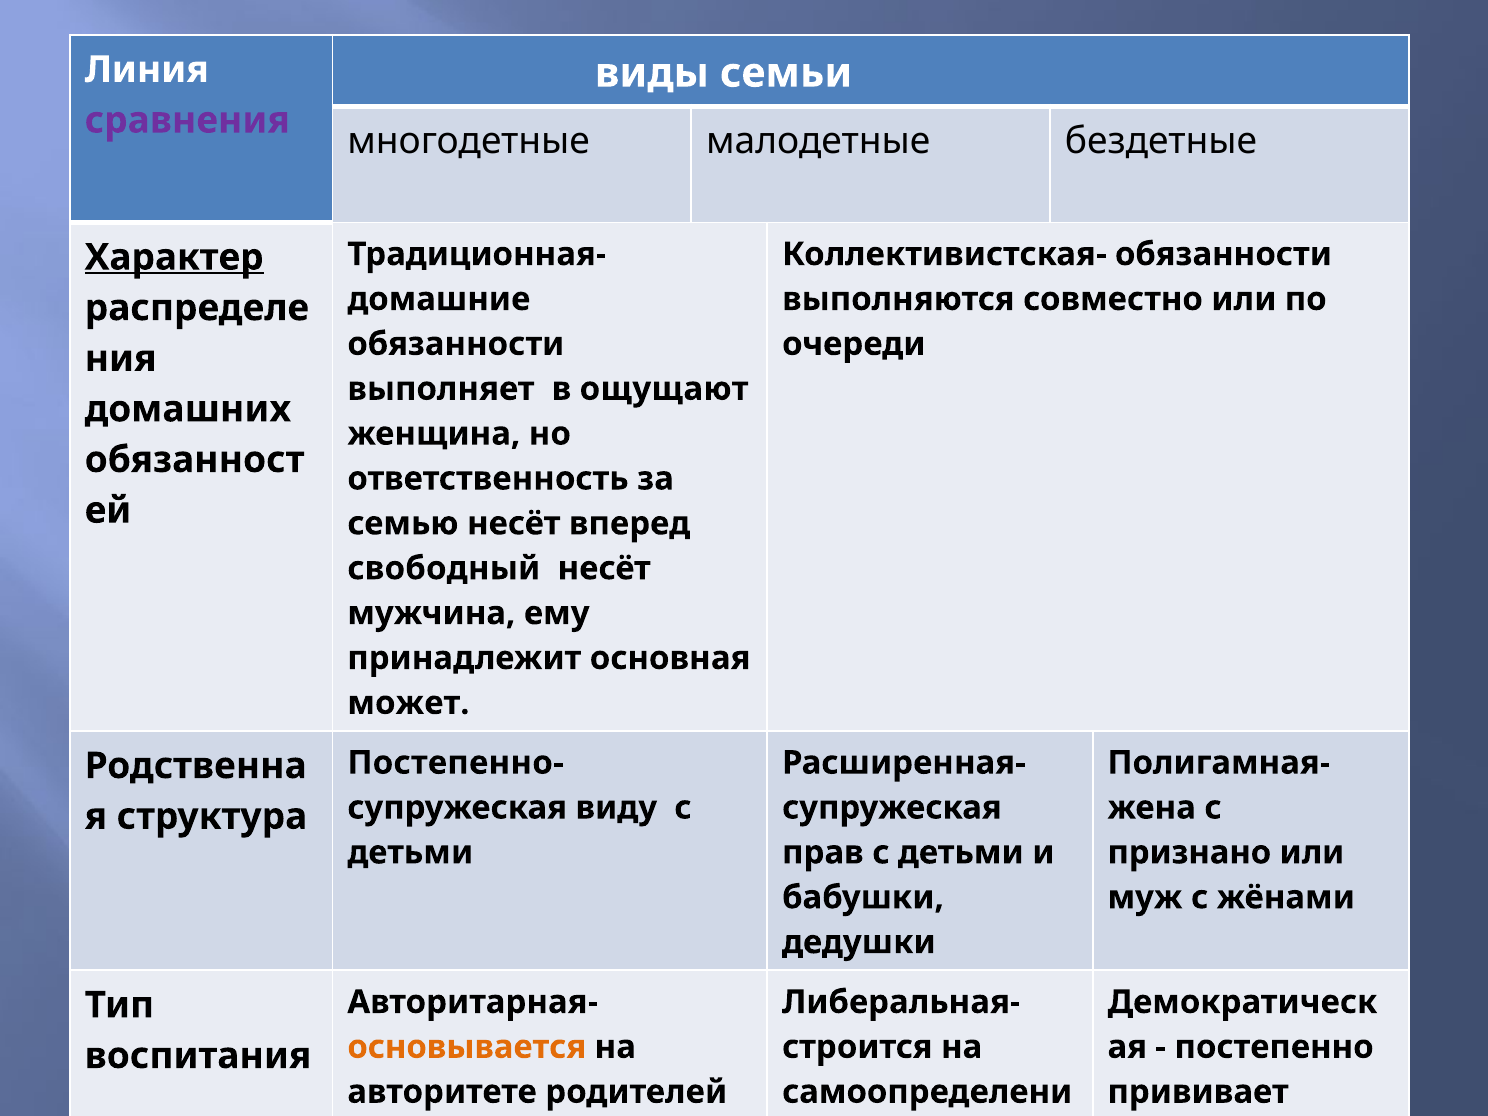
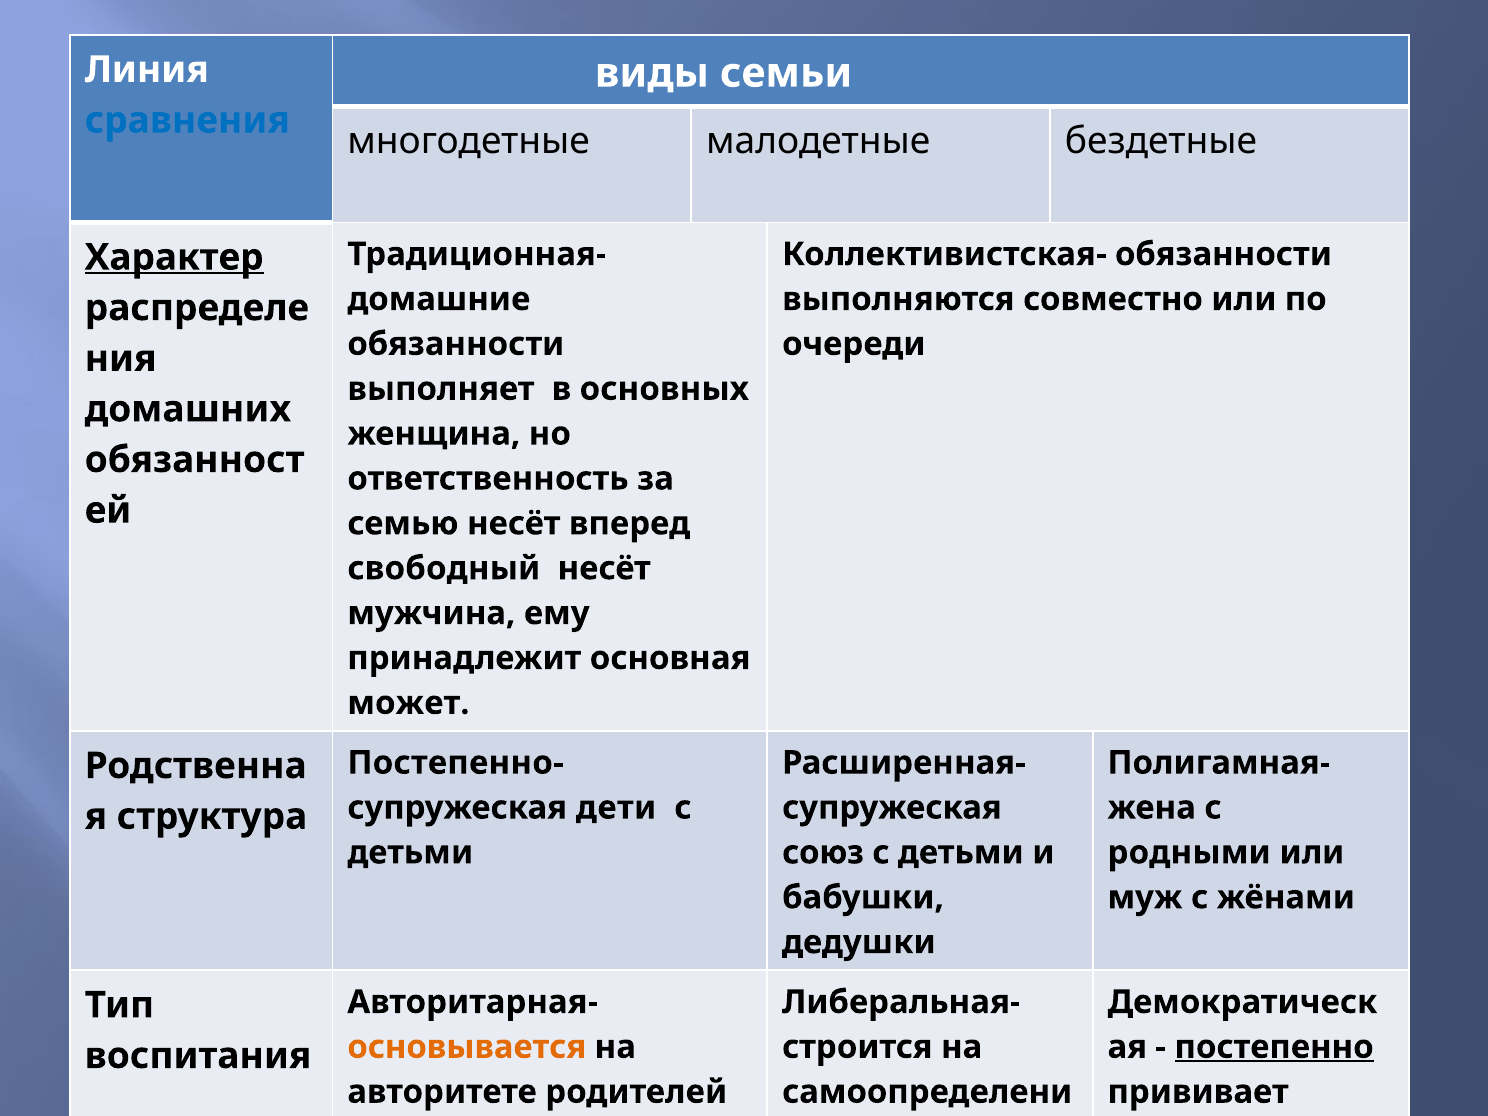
сравнения colour: purple -> blue
ощущают: ощущают -> основных
виду: виду -> дети
прав: прав -> союз
признано: признано -> родными
постепенно underline: none -> present
